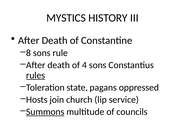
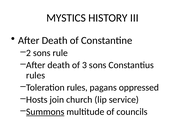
8: 8 -> 2
4: 4 -> 3
rules at (36, 75) underline: present -> none
Toleration state: state -> rules
